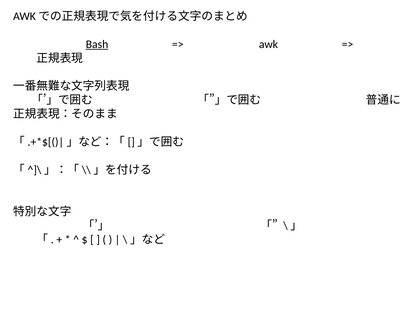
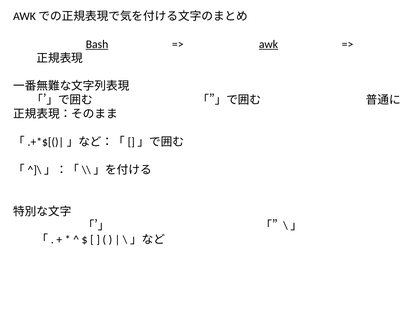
awk underline: none -> present
